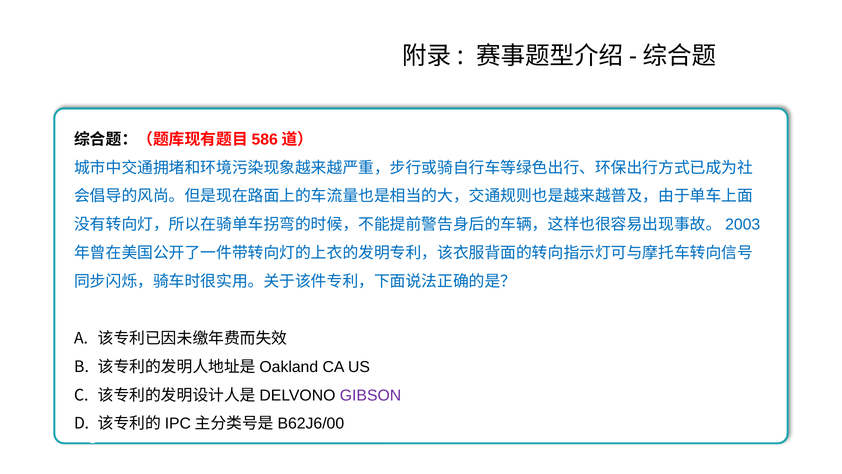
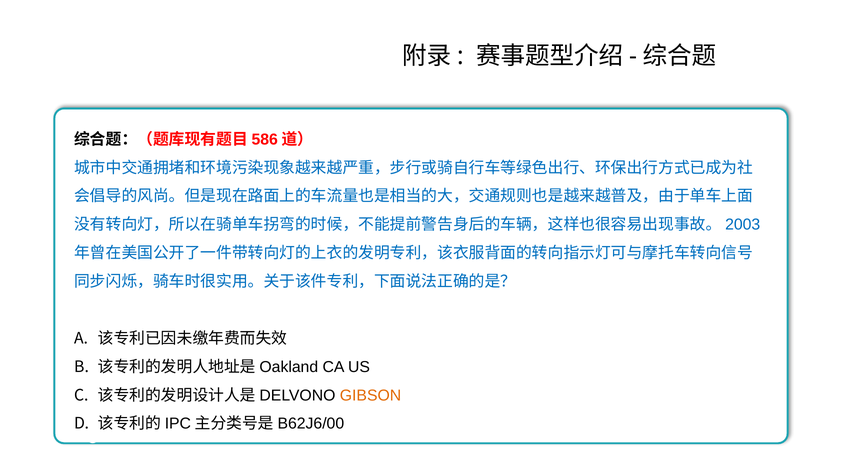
GIBSON colour: purple -> orange
